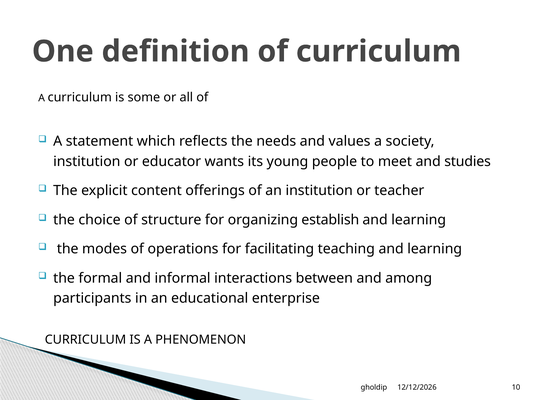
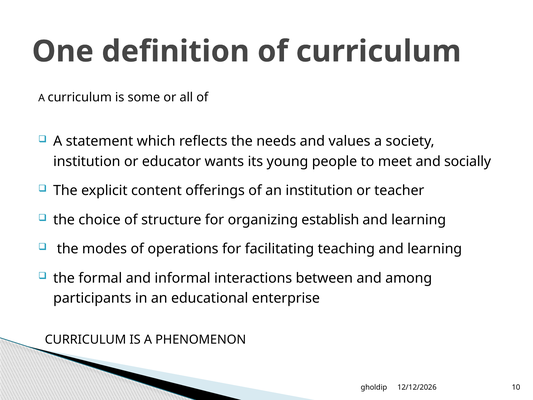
studies: studies -> socially
